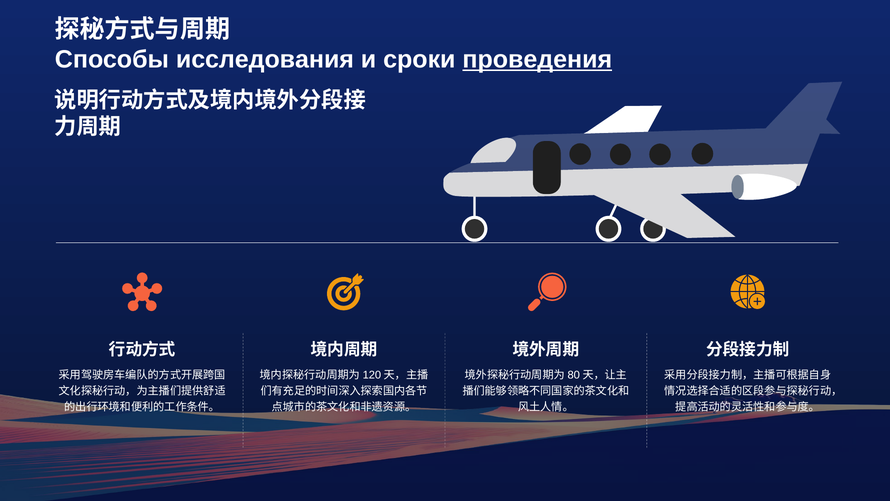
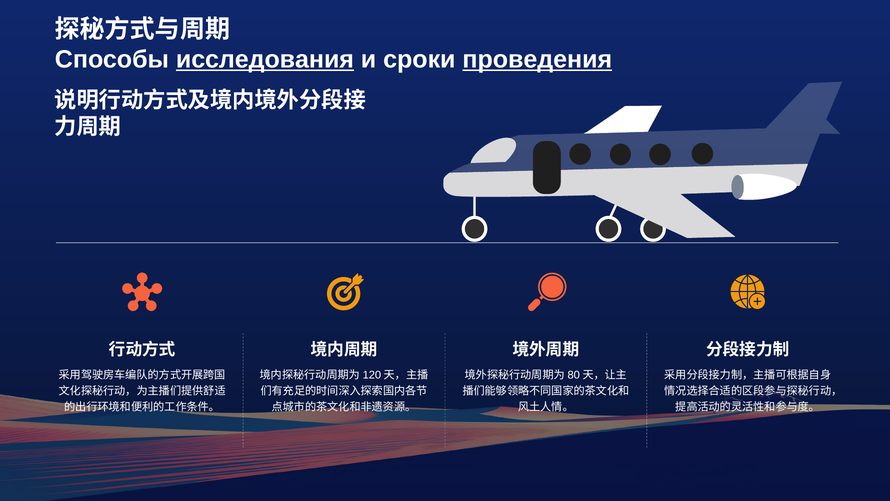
исследования underline: none -> present
